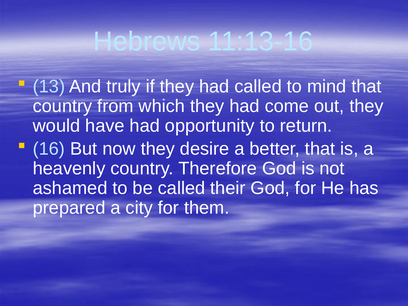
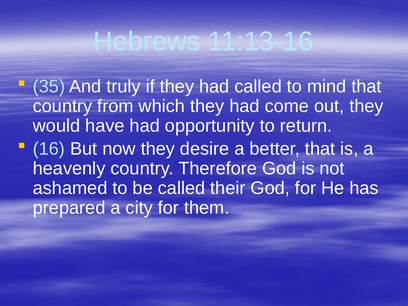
13: 13 -> 35
